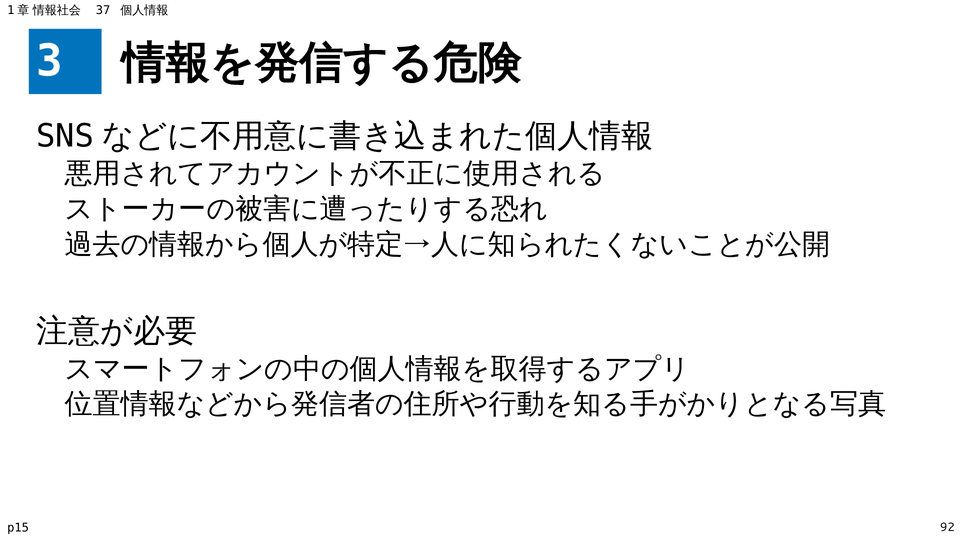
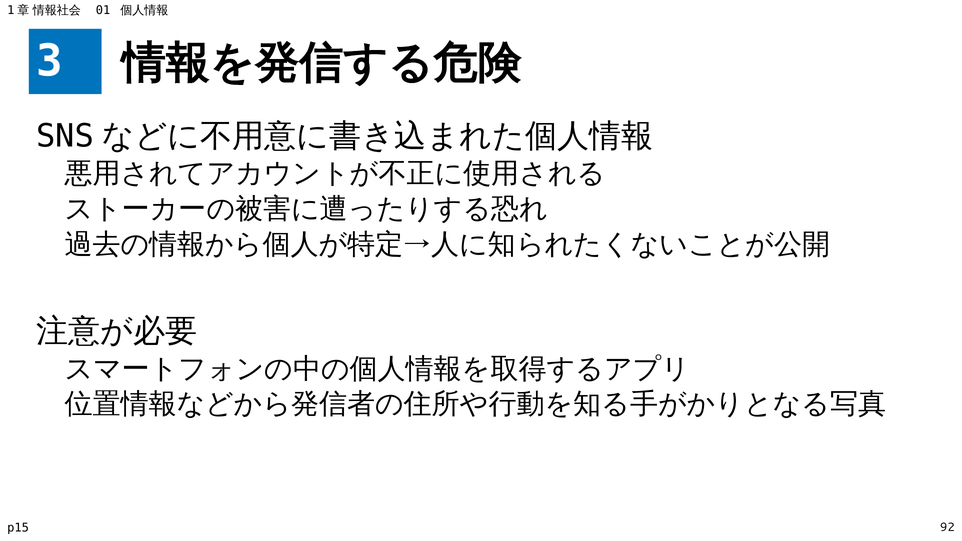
37: 37 -> 01
